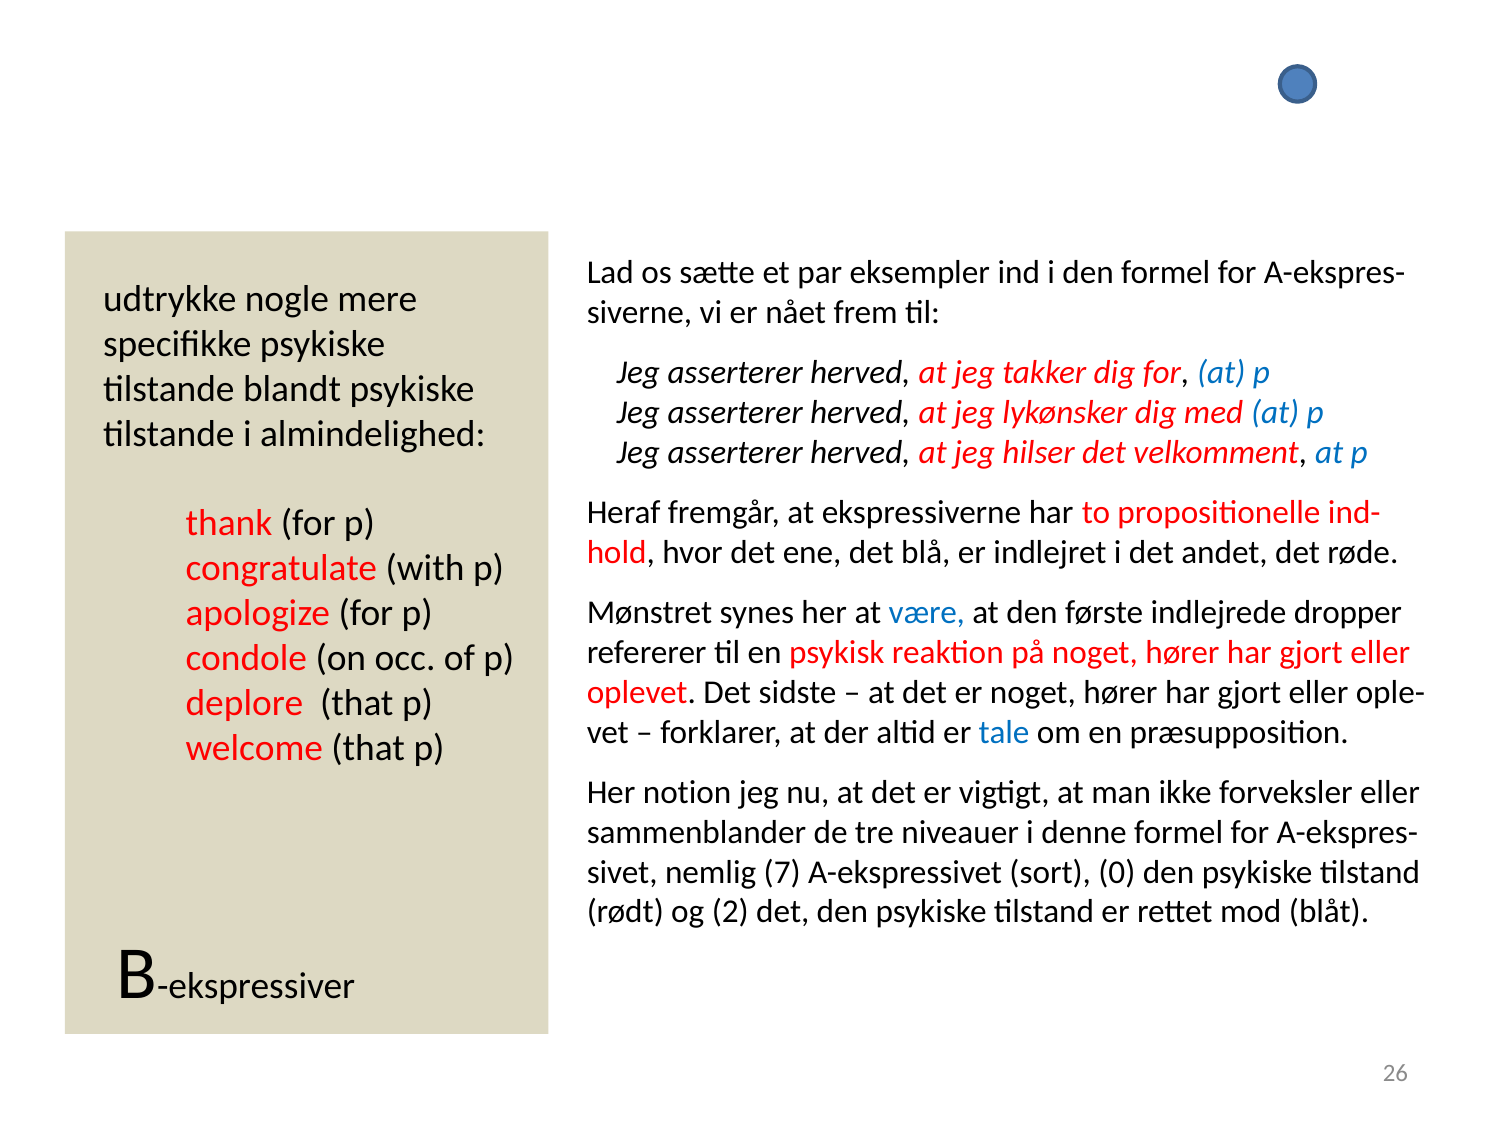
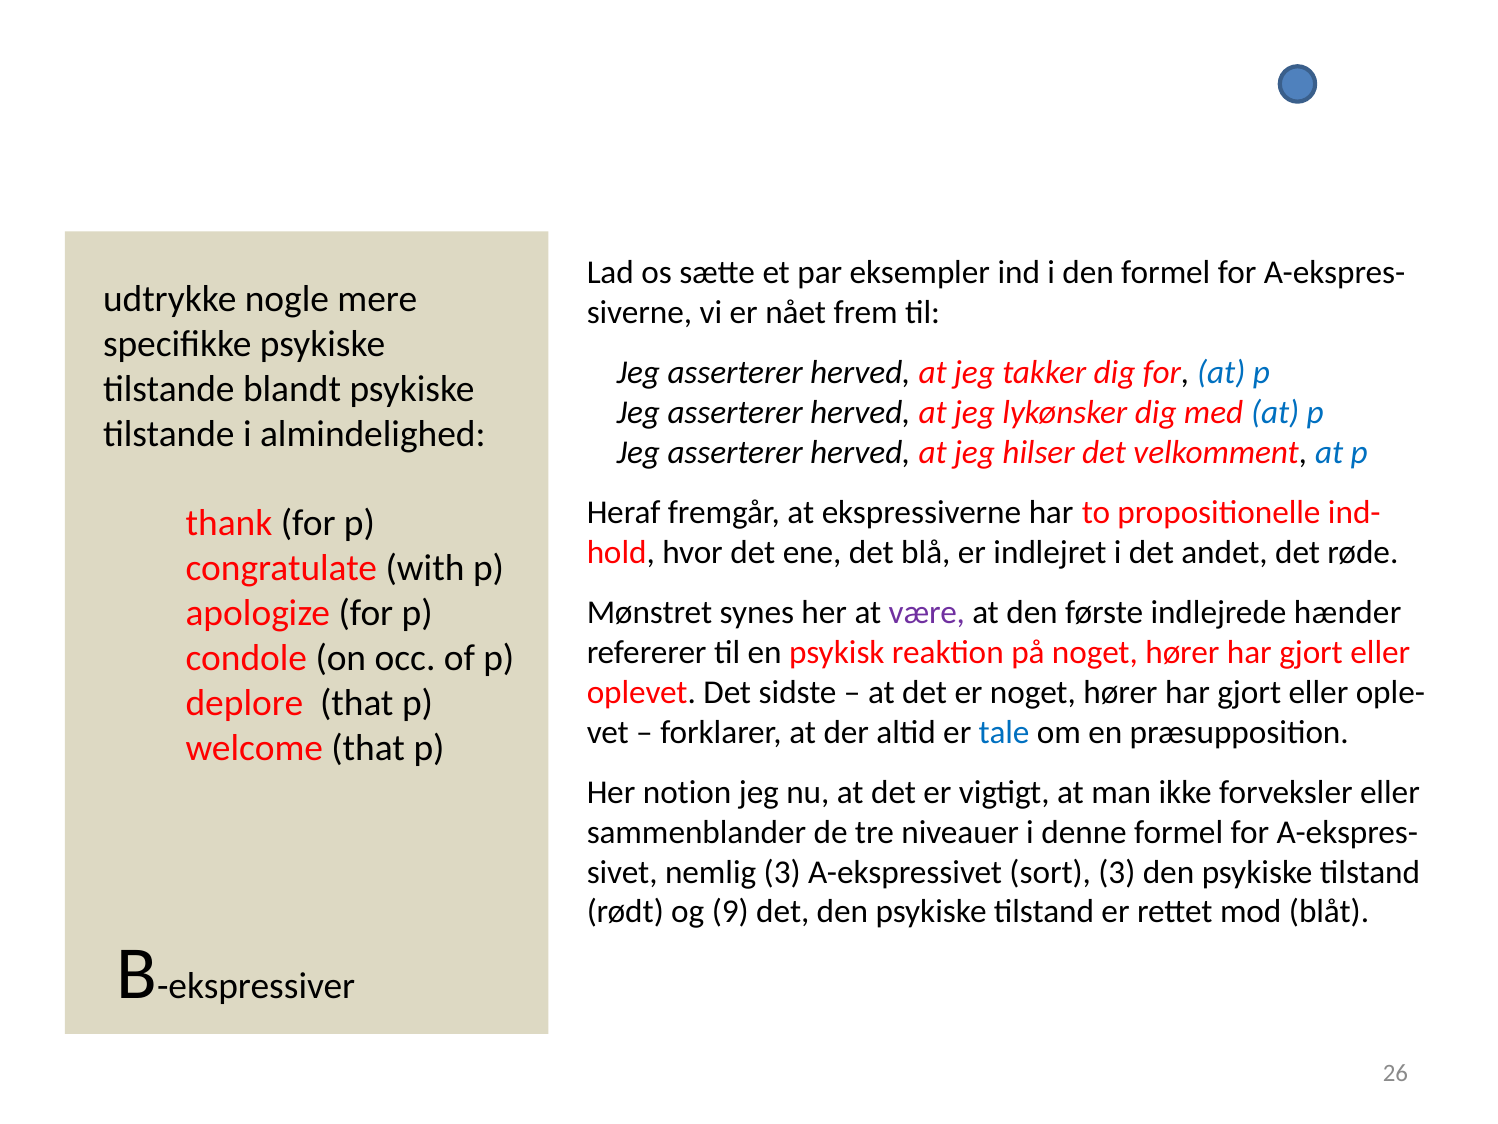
være colour: blue -> purple
dropper: dropper -> hænder
nemlig 7: 7 -> 3
sort 0: 0 -> 3
2: 2 -> 9
